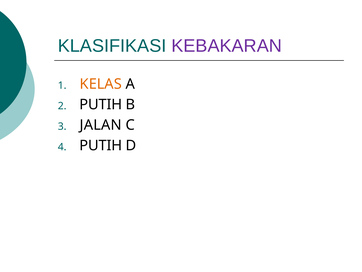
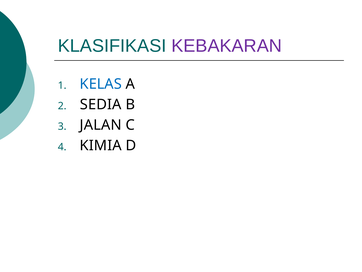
KELAS colour: orange -> blue
PUTIH at (101, 104): PUTIH -> SEDIA
PUTIH at (101, 145): PUTIH -> KIMIA
